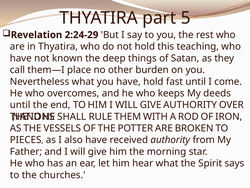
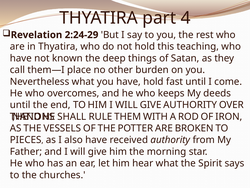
5: 5 -> 4
